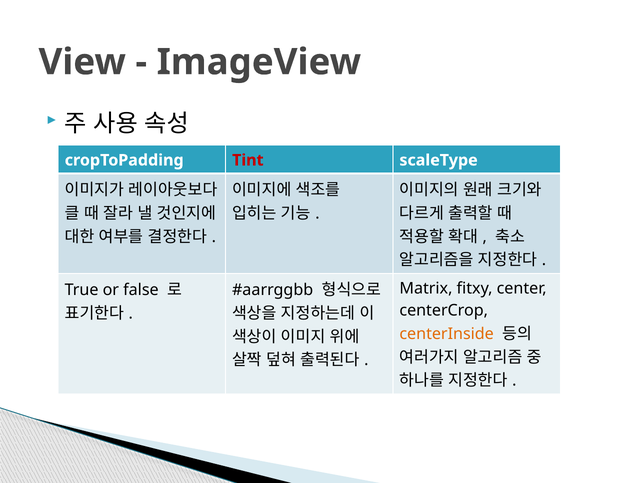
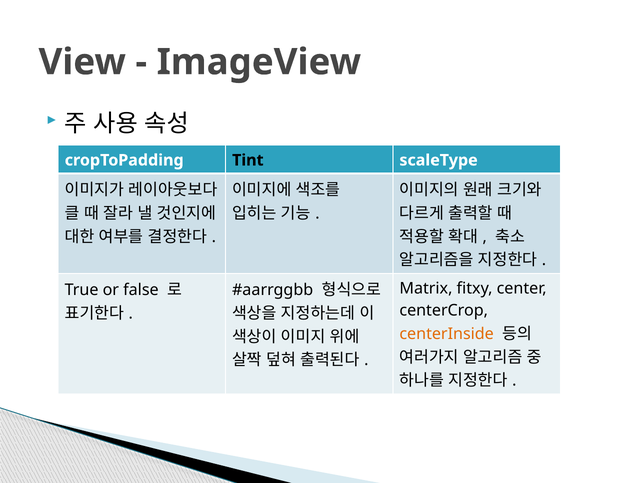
Tint colour: red -> black
